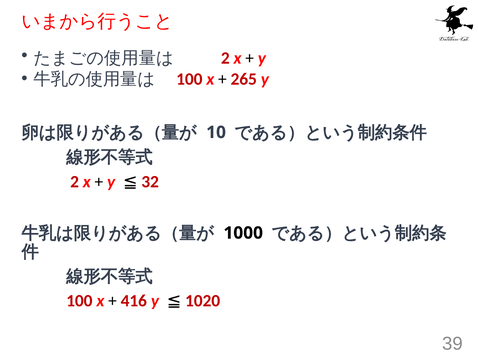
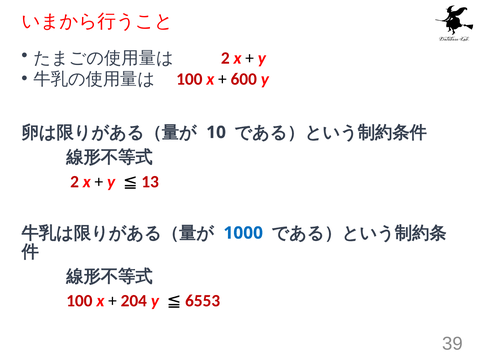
265: 265 -> 600
32: 32 -> 13
1000 colour: black -> blue
416: 416 -> 204
1020: 1020 -> 6553
